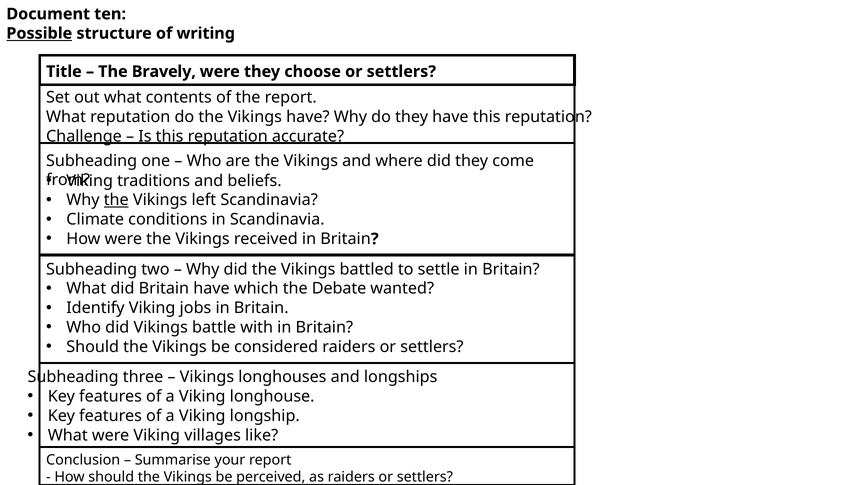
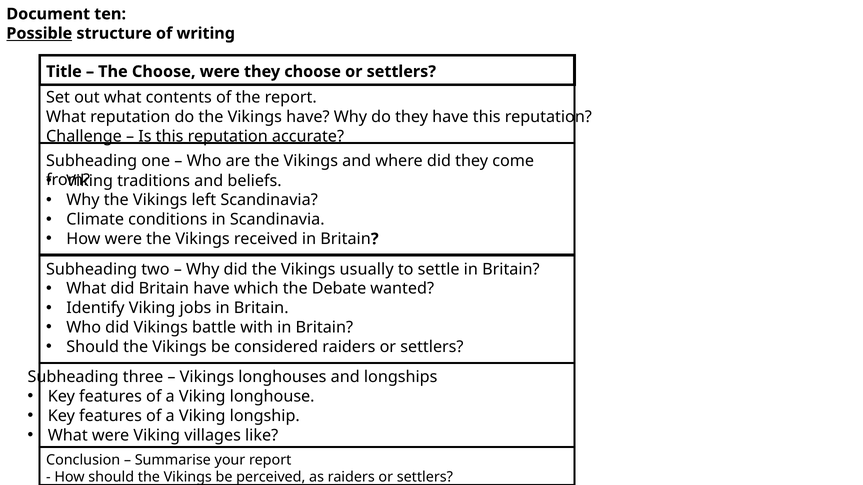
The Bravely: Bravely -> Choose
the at (116, 200) underline: present -> none
battled: battled -> usually
